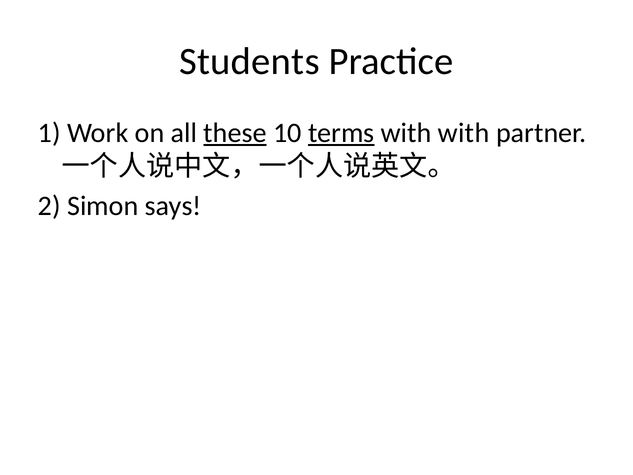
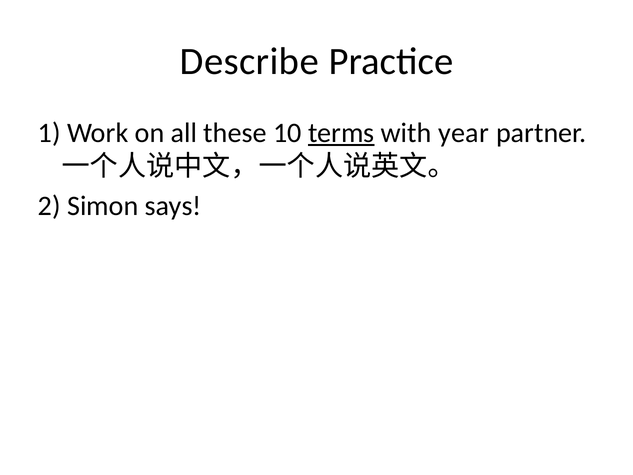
Students: Students -> Describe
these underline: present -> none
with with: with -> year
